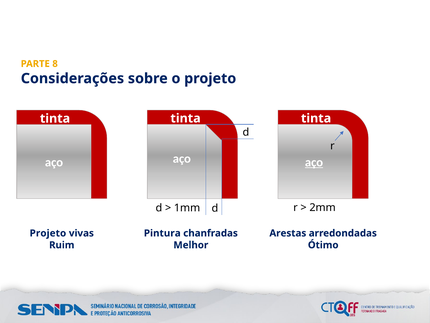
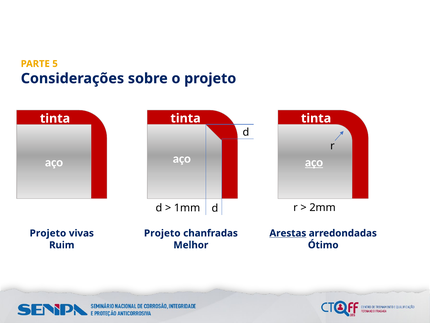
8: 8 -> 5
Pintura at (162, 233): Pintura -> Projeto
Arestas underline: none -> present
